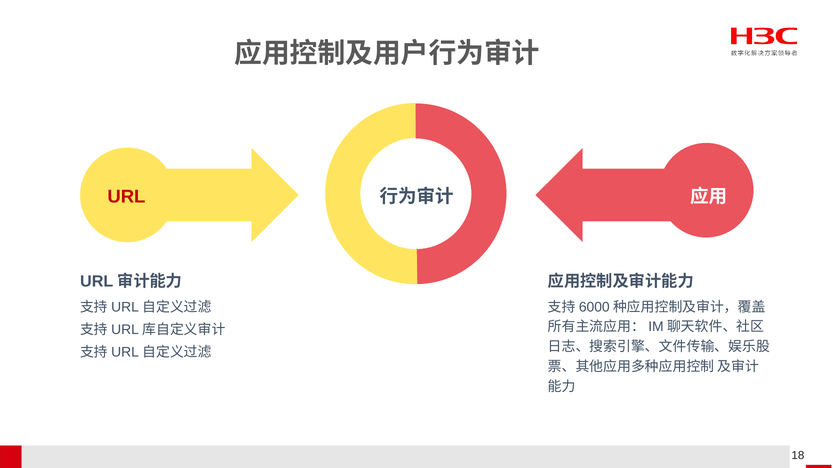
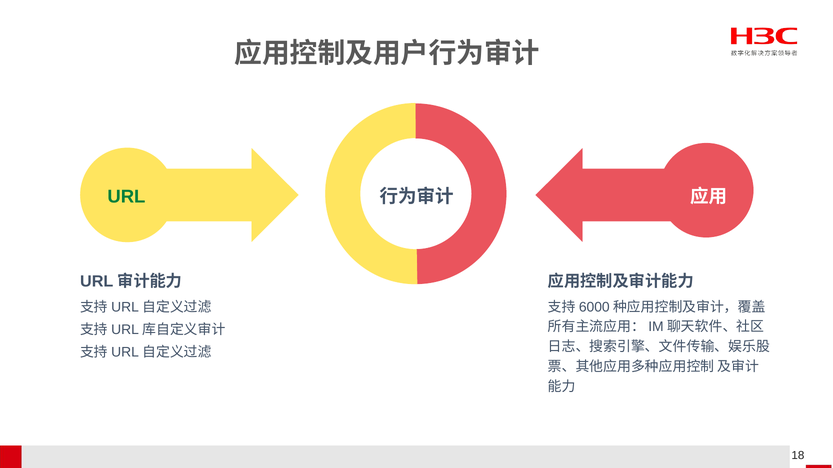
URL colour: red -> green
